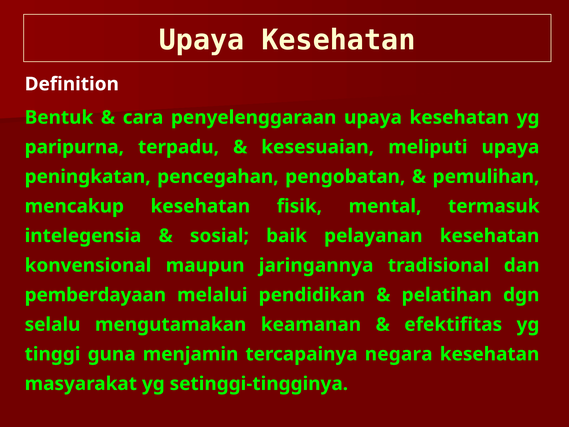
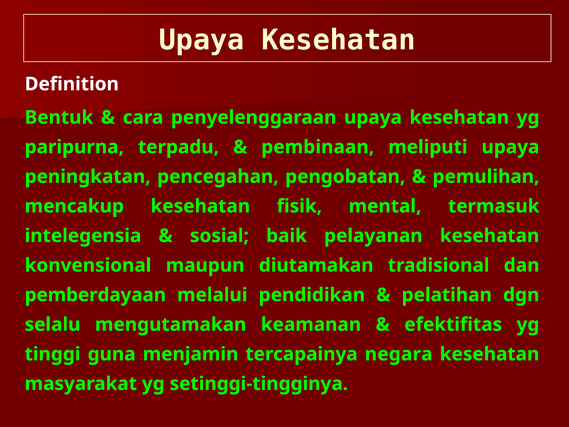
kesesuaian: kesesuaian -> pembinaan
jaringannya: jaringannya -> diutamakan
